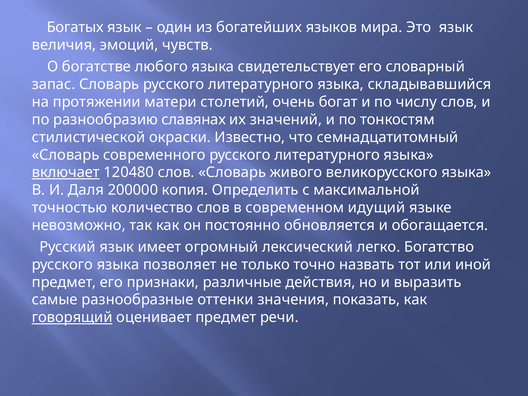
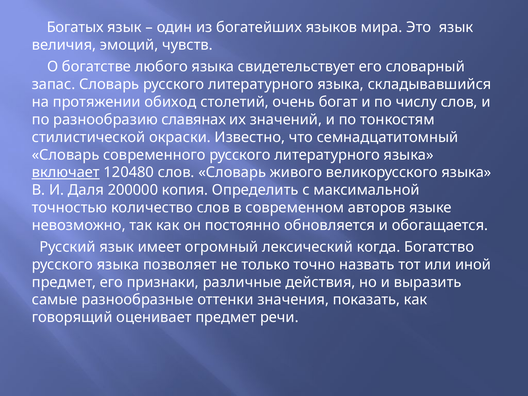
матери: матери -> обиход
идущий: идущий -> авторов
легко: легко -> когда
говорящий underline: present -> none
